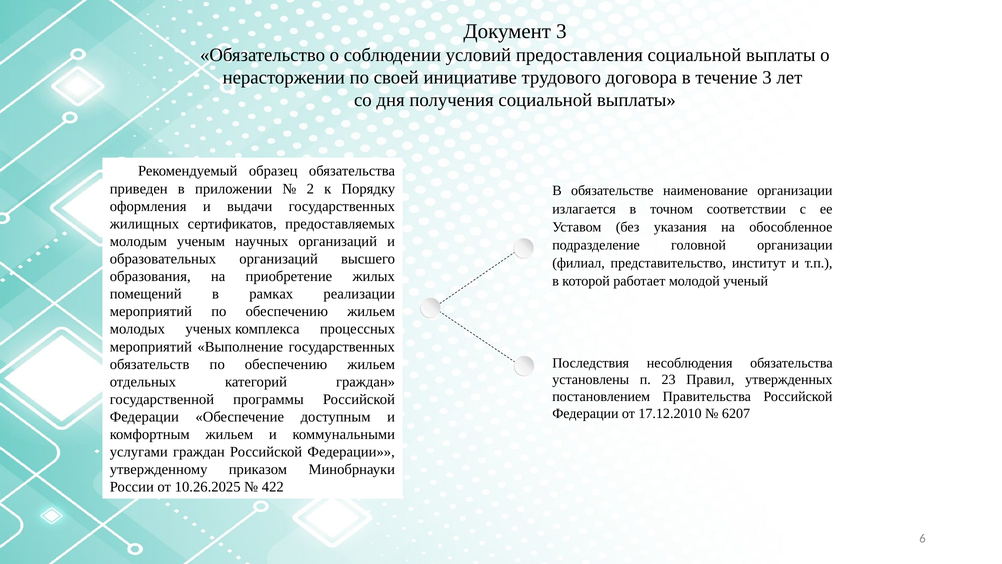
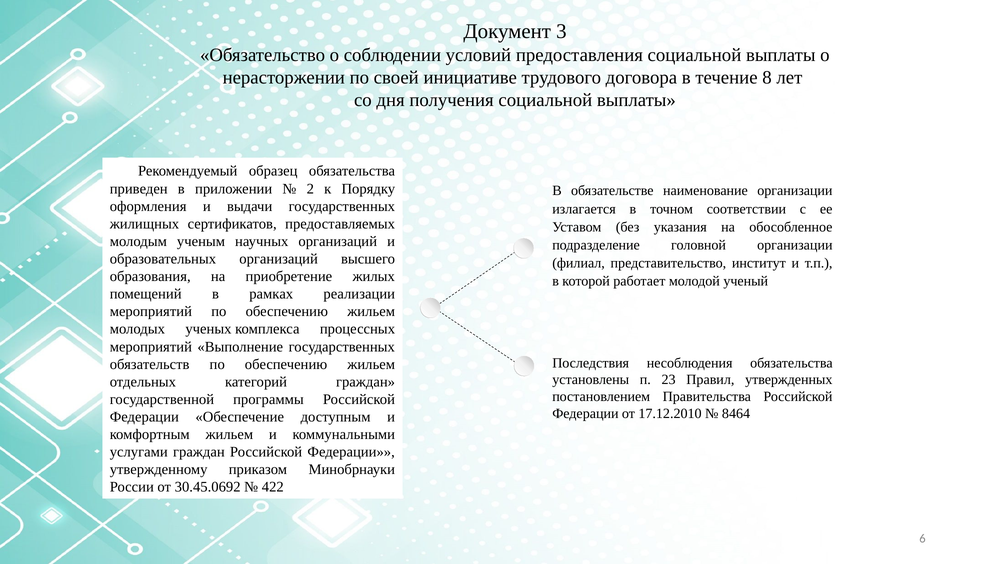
течение 3: 3 -> 8
6207: 6207 -> 8464
10.26.2025: 10.26.2025 -> 30.45.0692
